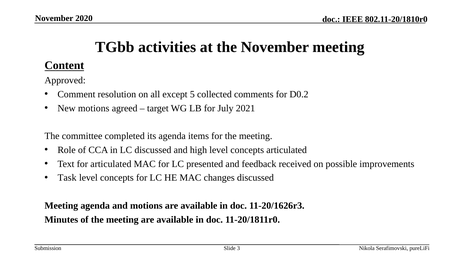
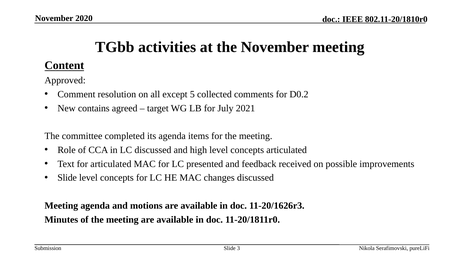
New motions: motions -> contains
Task at (67, 178): Task -> Slide
